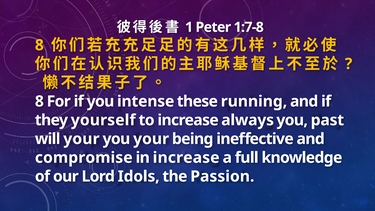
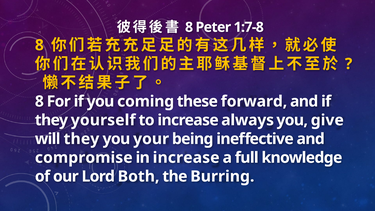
1 at (189, 27): 1 -> 8
intense: intense -> coming
running: running -> forward
past: past -> give
will your: your -> they
Idols: Idols -> Both
Passion: Passion -> Burring
